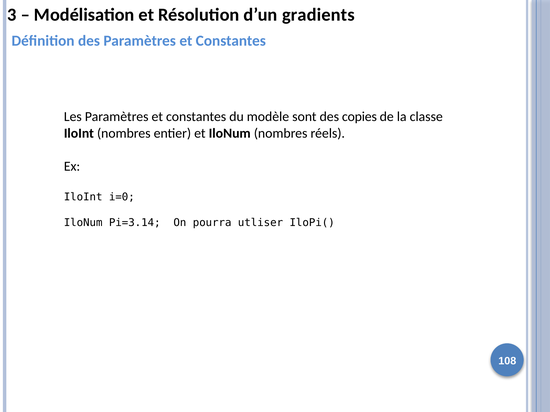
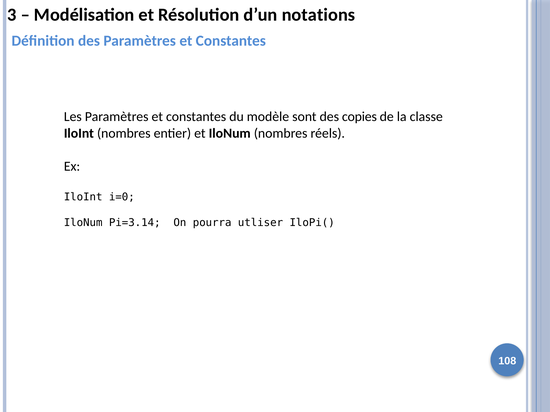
gradients: gradients -> notations
